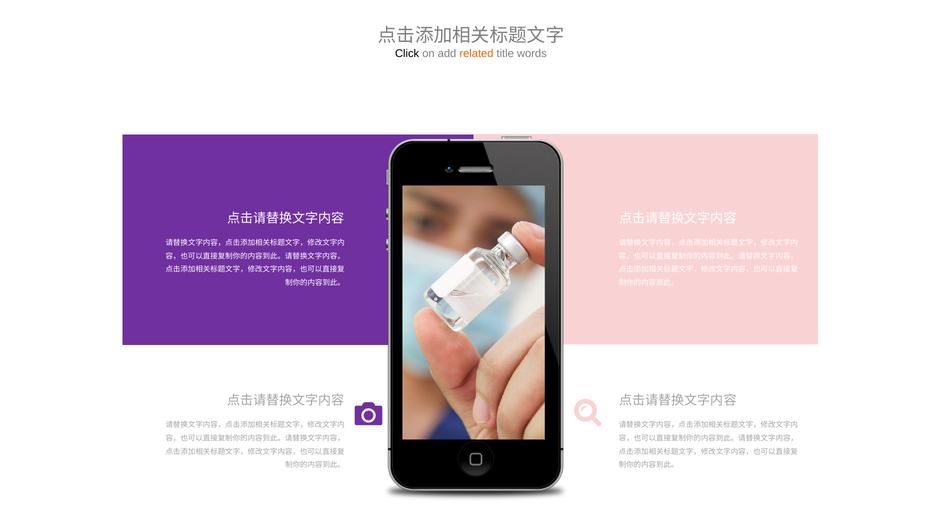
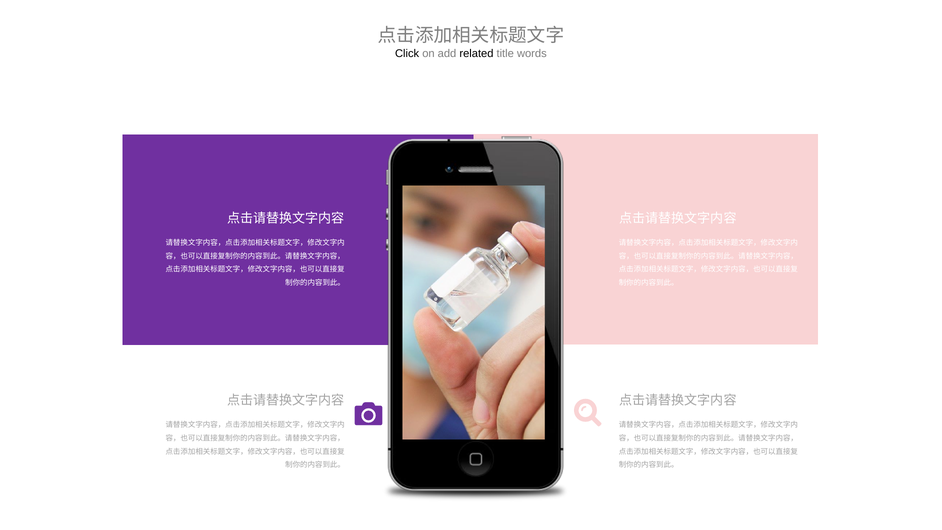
related colour: orange -> black
